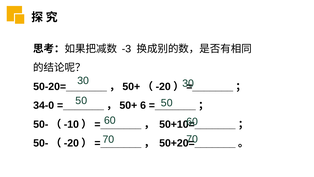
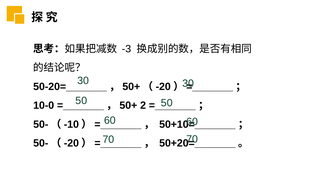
34-0: 34-0 -> 10-0
6: 6 -> 2
